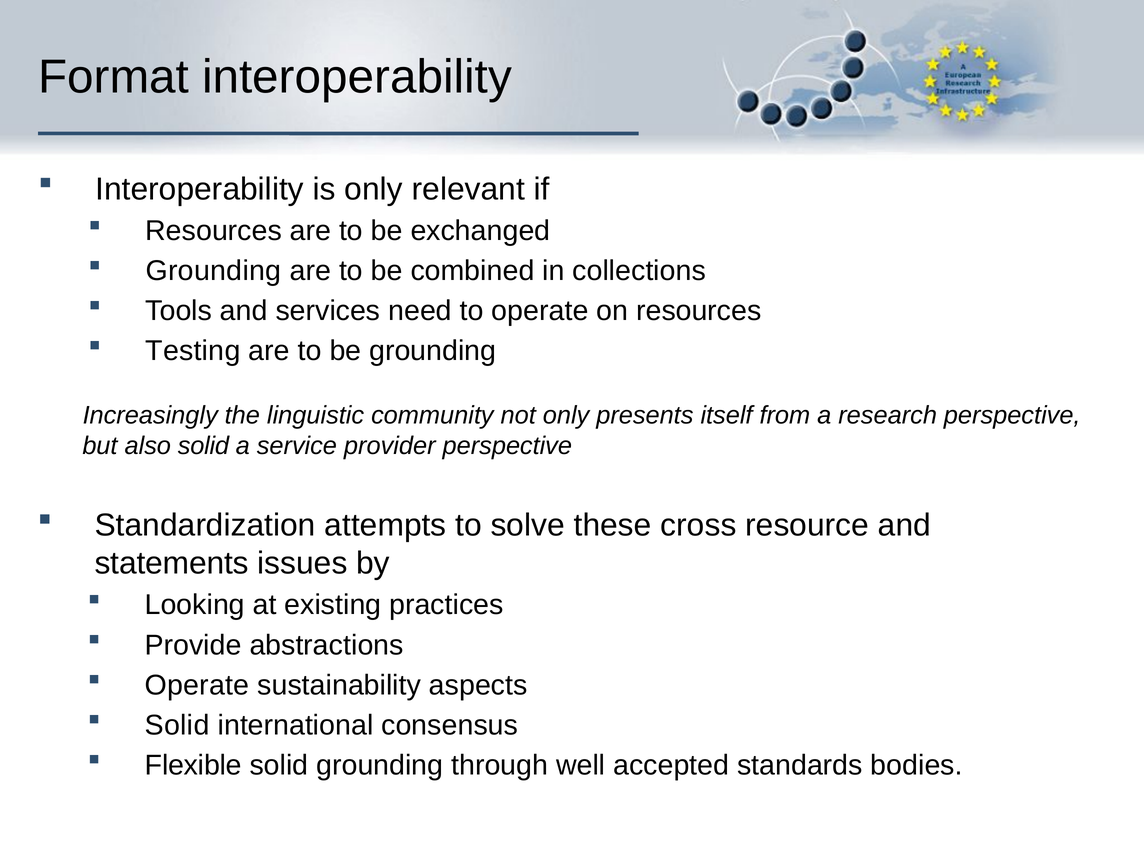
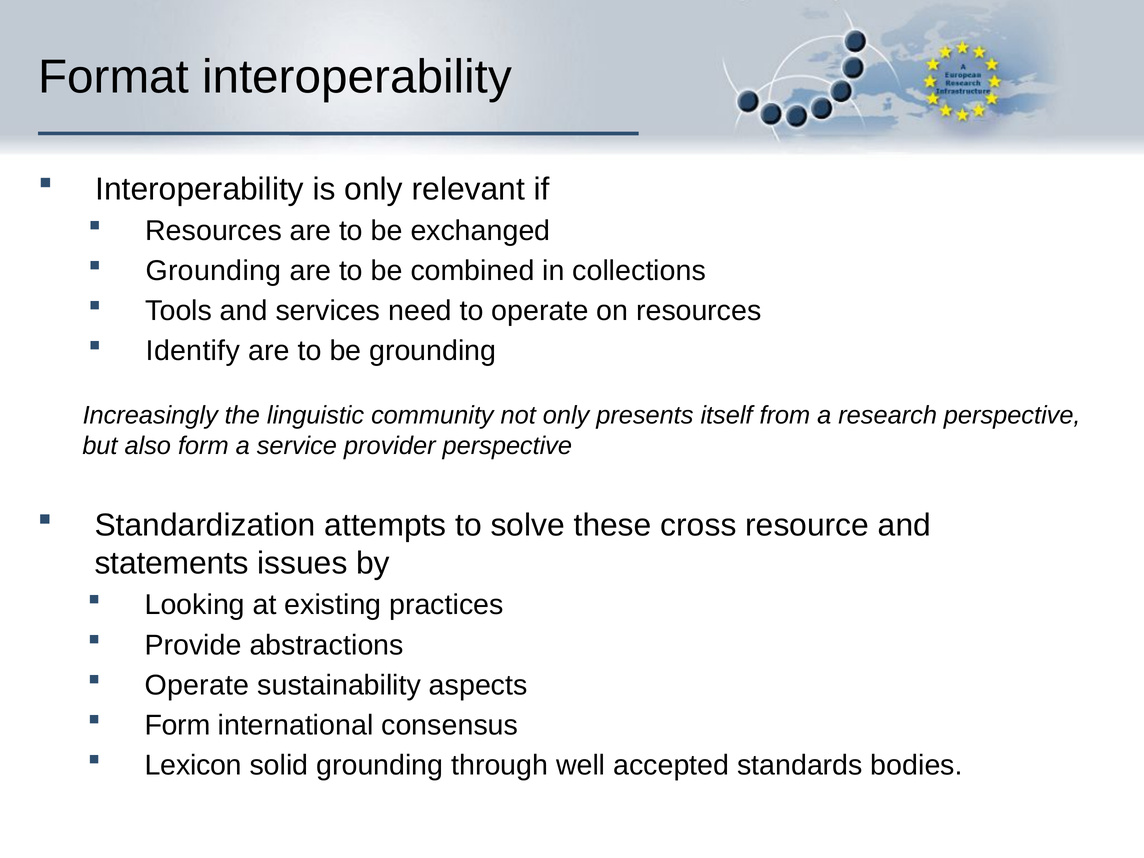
Testing: Testing -> Identify
also solid: solid -> form
Solid at (177, 725): Solid -> Form
Flexible: Flexible -> Lexicon
